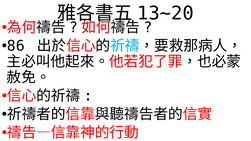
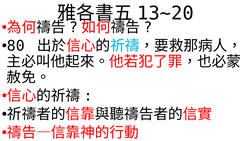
86: 86 -> 80
